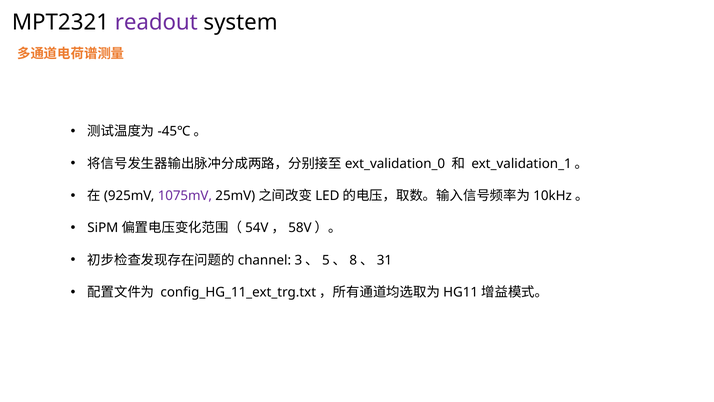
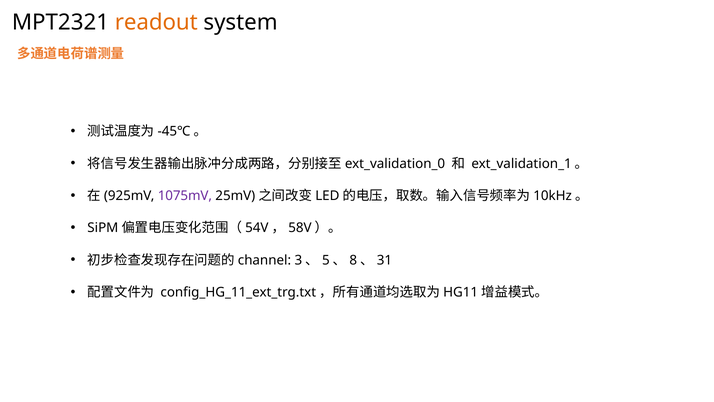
readout colour: purple -> orange
